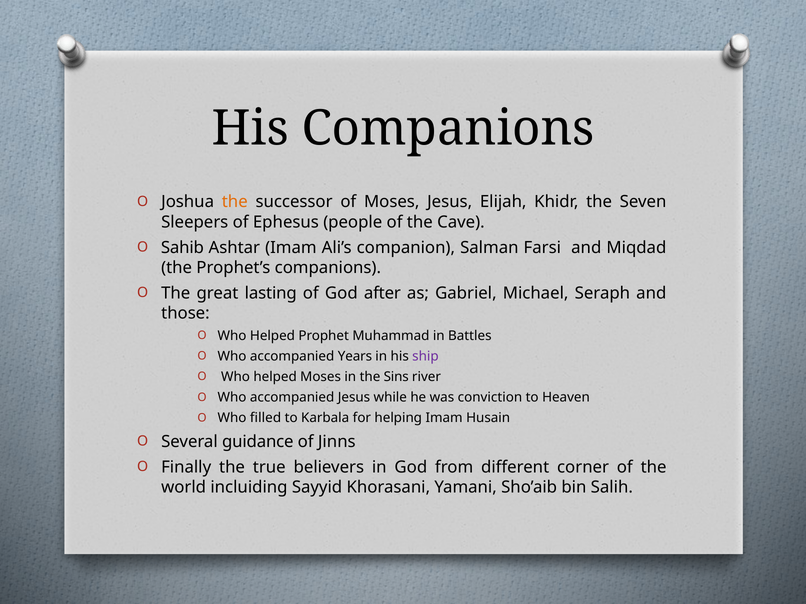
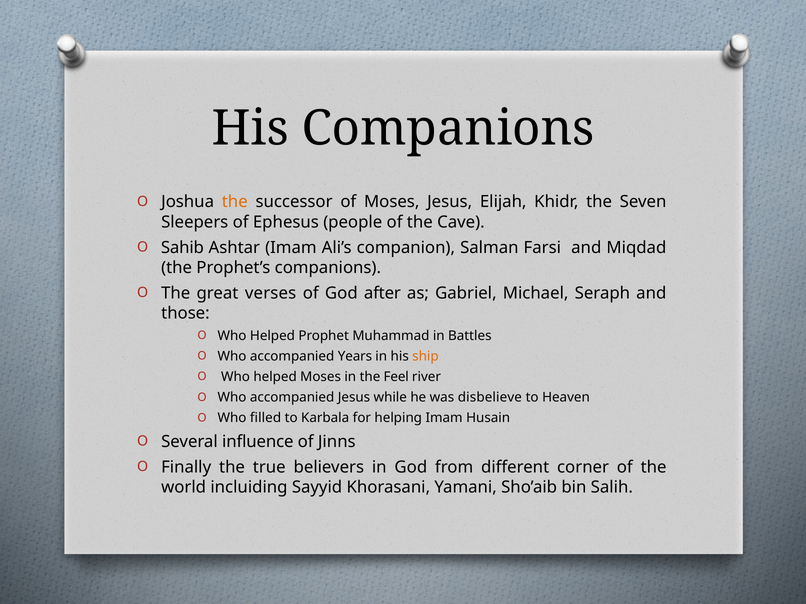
lasting: lasting -> verses
ship colour: purple -> orange
Sins: Sins -> Feel
conviction: conviction -> disbelieve
guidance: guidance -> influence
